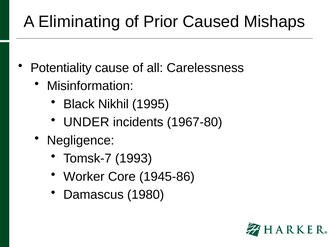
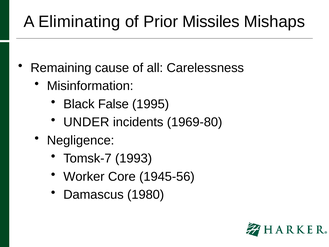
Caused: Caused -> Missiles
Potentiality: Potentiality -> Remaining
Nikhil: Nikhil -> False
1967-80: 1967-80 -> 1969-80
1945-86: 1945-86 -> 1945-56
